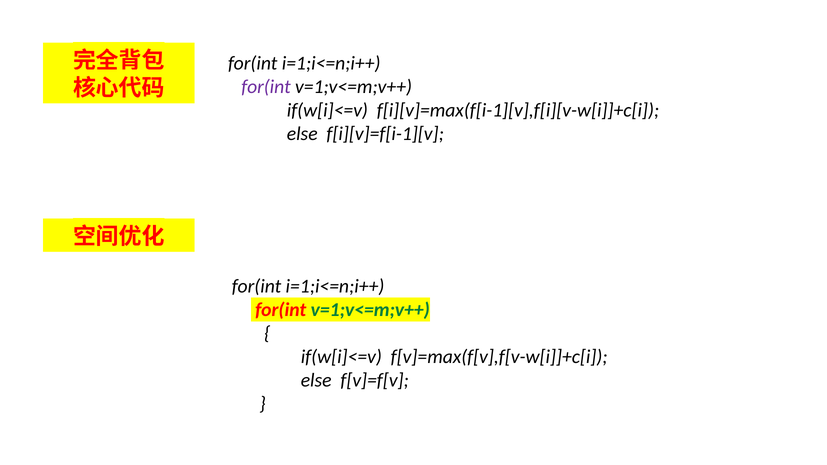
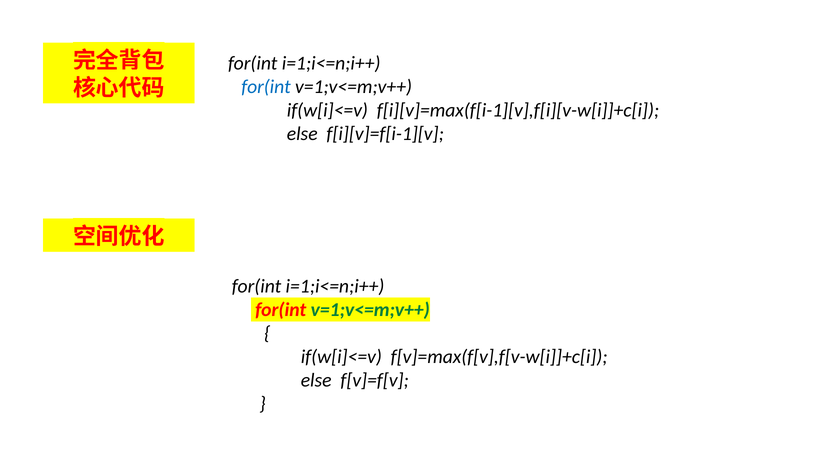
for(int at (266, 87) colour: purple -> blue
